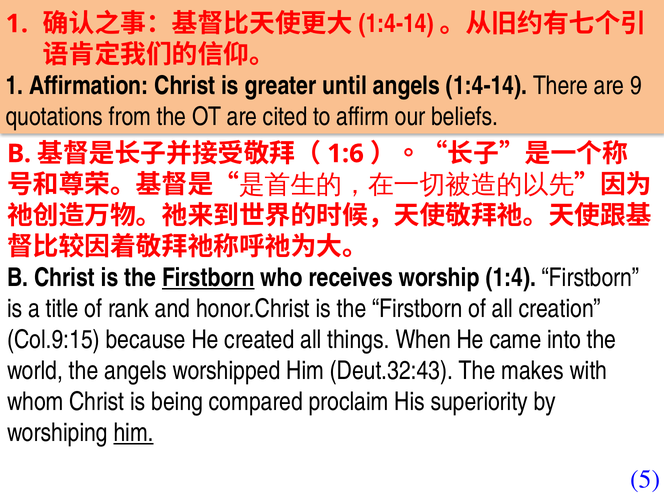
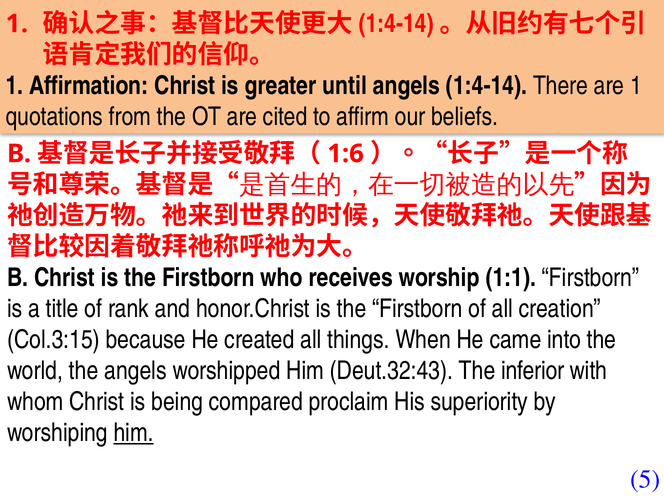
are 9: 9 -> 1
Firstborn at (208, 278) underline: present -> none
1:4: 1:4 -> 1:1
Col.9:15: Col.9:15 -> Col.3:15
makes: makes -> inferior
